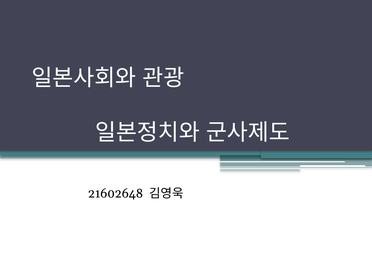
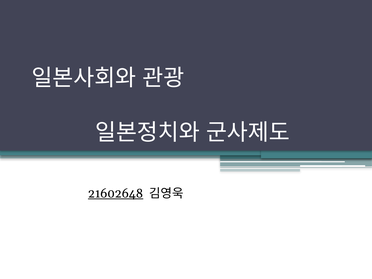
21602648 underline: none -> present
